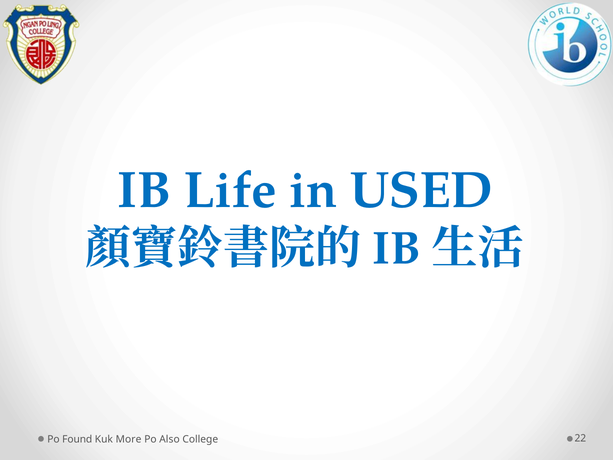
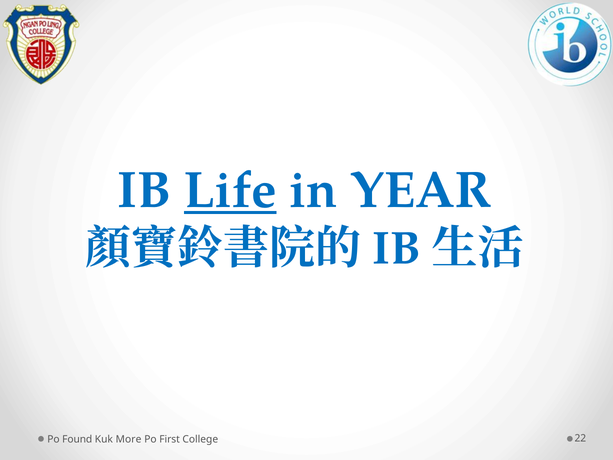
Life underline: none -> present
USED: USED -> YEAR
Also: Also -> First
